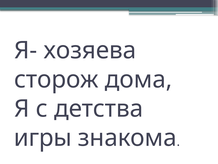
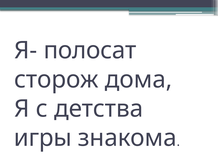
хозяева: хозяева -> полосат
